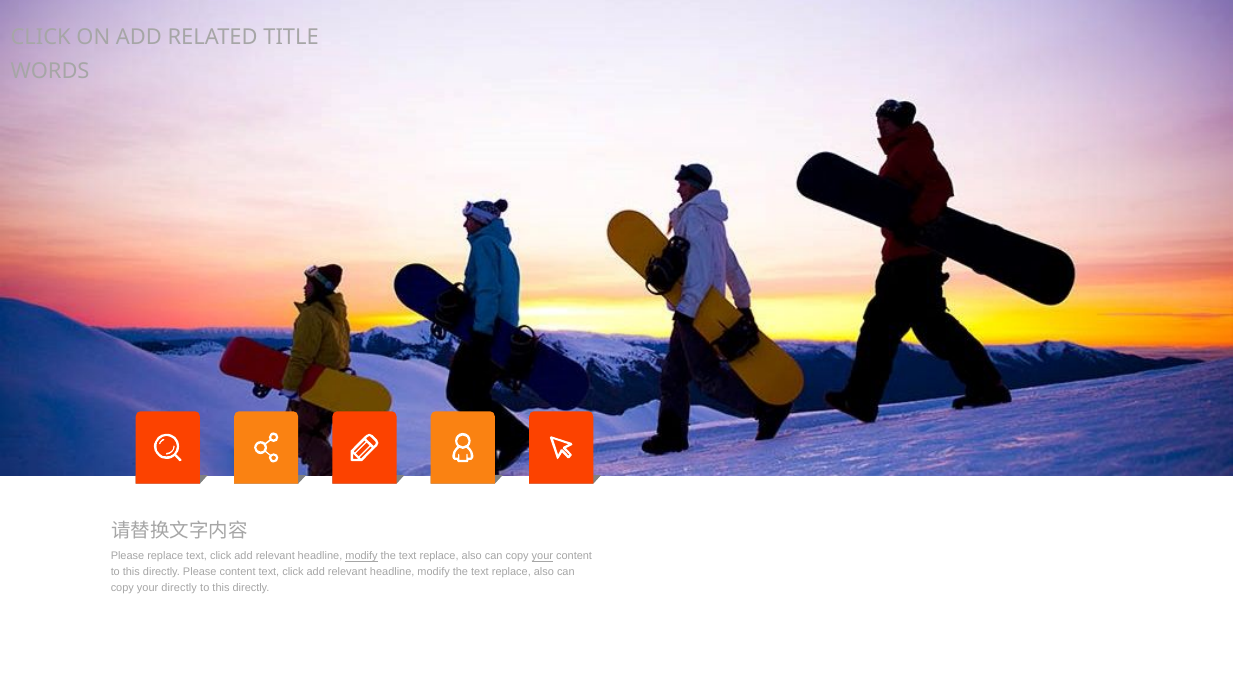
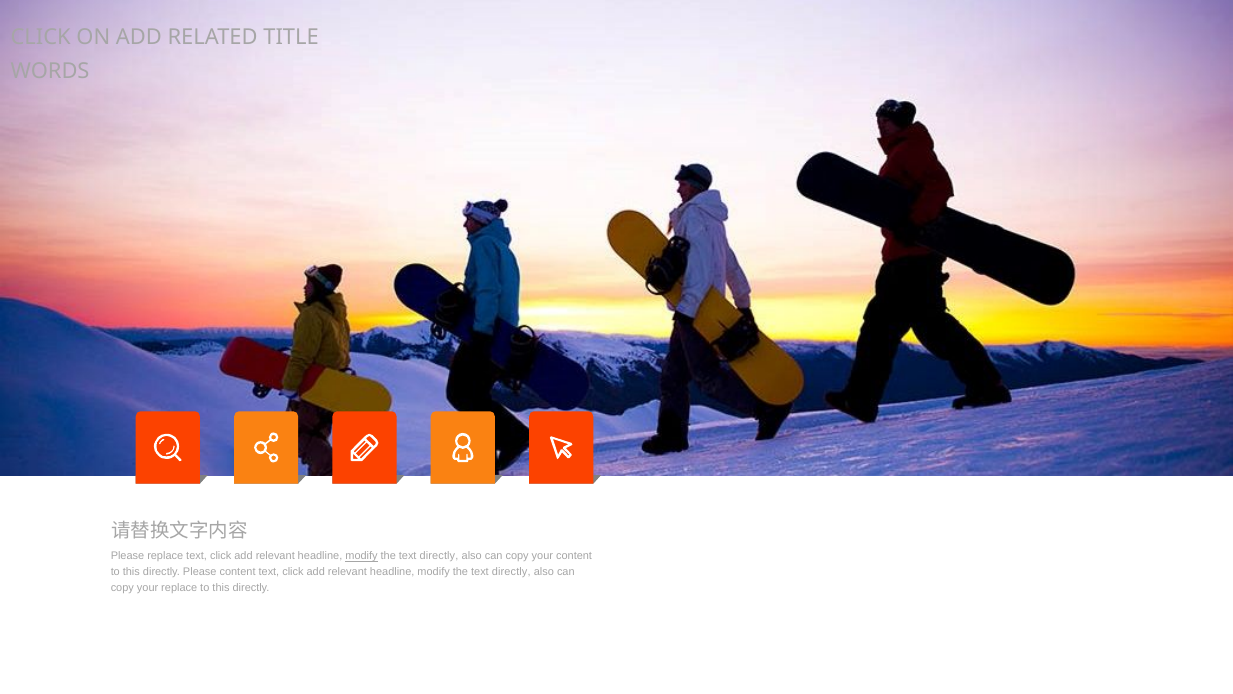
replace at (439, 556): replace -> directly
your at (542, 556) underline: present -> none
replace at (511, 572): replace -> directly
your directly: directly -> replace
